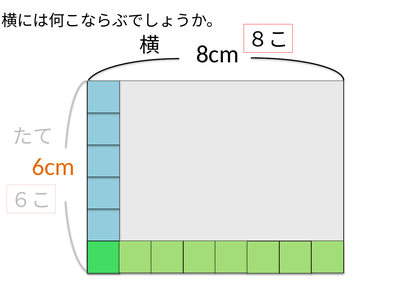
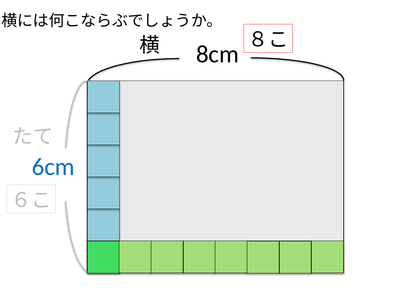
6cm colour: orange -> blue
